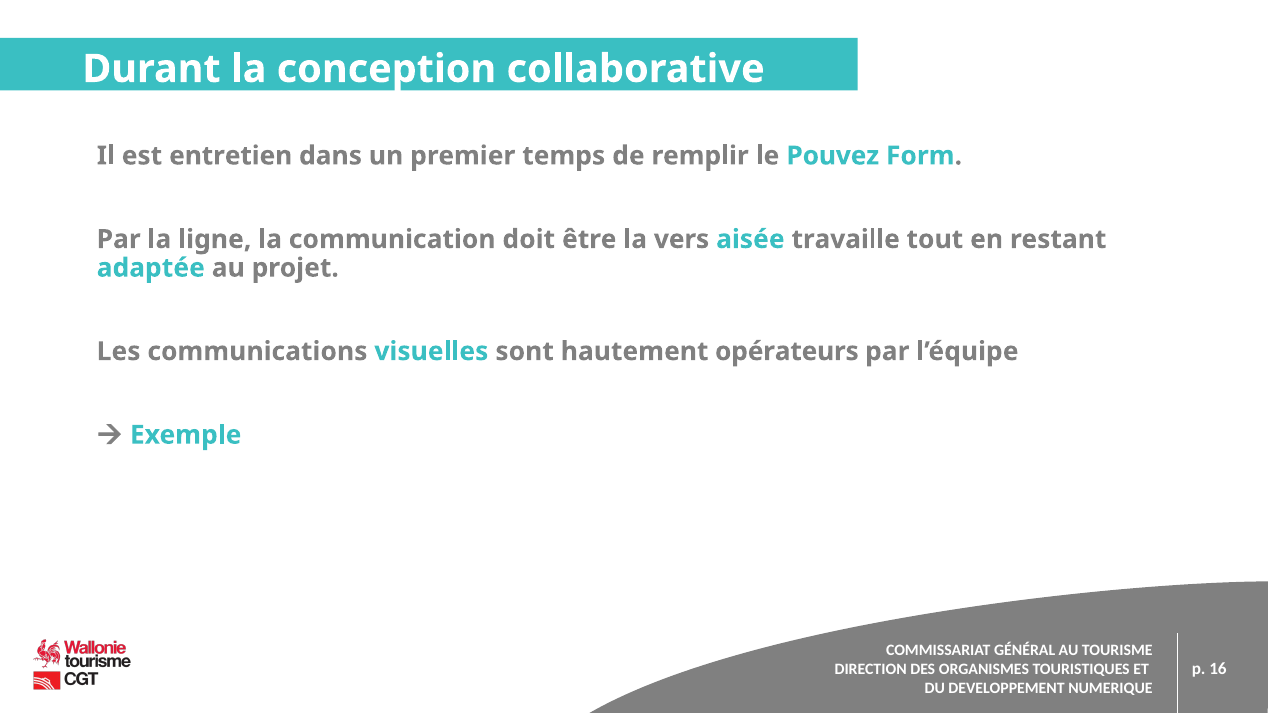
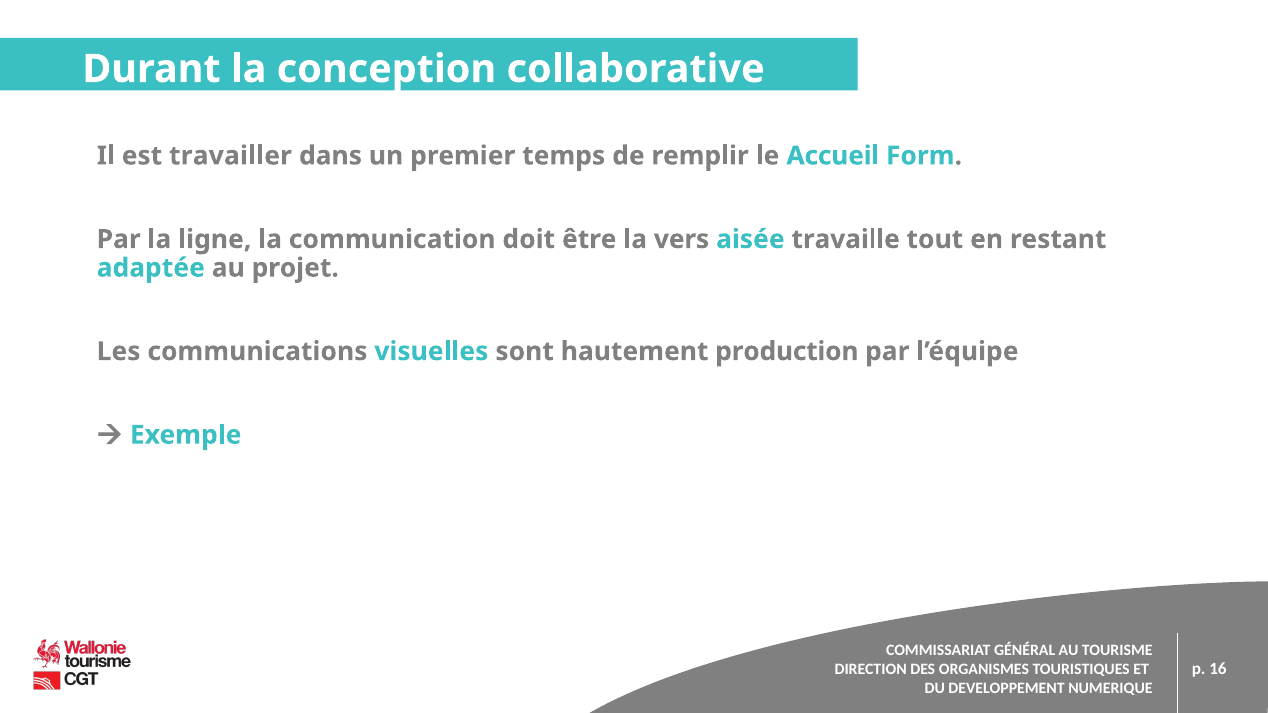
entretien: entretien -> travailler
Pouvez: Pouvez -> Accueil
opérateurs: opérateurs -> production
